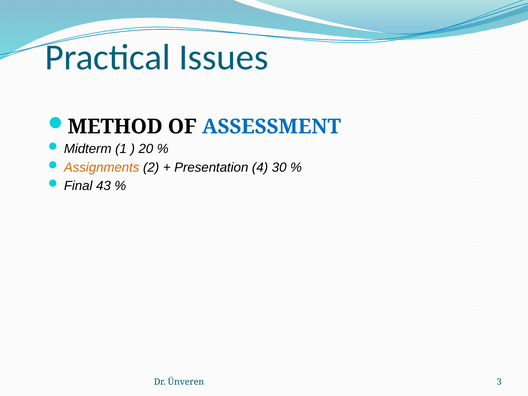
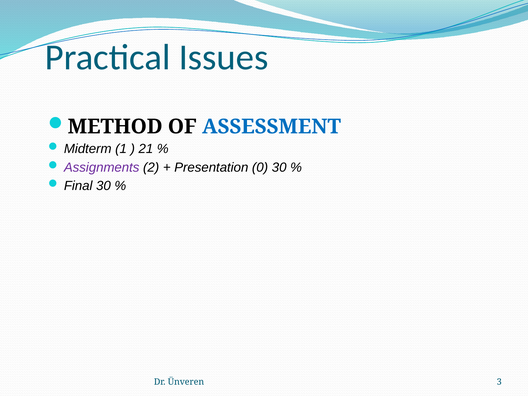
20: 20 -> 21
Assignments colour: orange -> purple
4: 4 -> 0
Final 43: 43 -> 30
